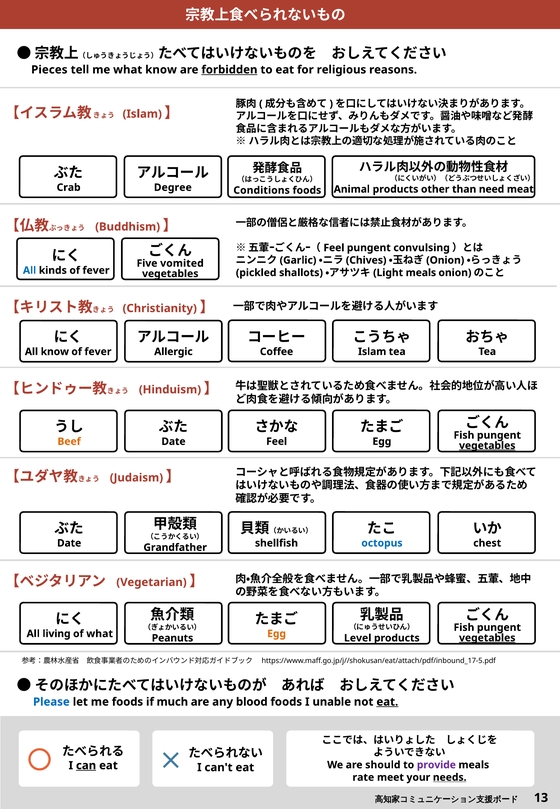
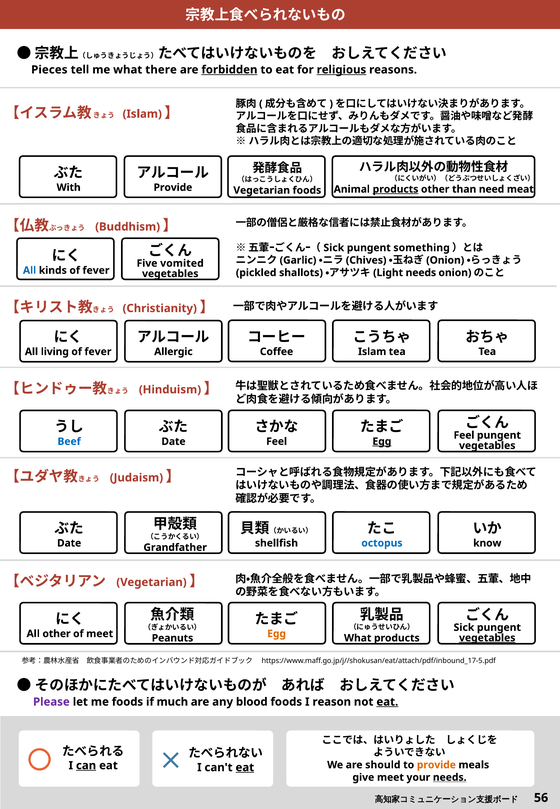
what know: know -> there
religious underline: none -> present
Crab: Crab -> With
Degree at (173, 187): Degree -> Provide
products at (396, 189) underline: none -> present
Conditions at (262, 190): Conditions -> Vegetarian
Feel at (334, 248): Feel -> Sick
convulsing: convulsing -> something
meals at (421, 273): meals -> needs
All know: know -> living
Fish at (464, 435): Fish -> Feel
Egg at (382, 441) underline: none -> present
Beef colour: orange -> blue
vegetables at (487, 446) underline: present -> none
chest: chest -> know
Fish at (464, 627): Fish -> Sick
All living: living -> other
of what: what -> meet
Level at (358, 638): Level -> What
Please colour: blue -> purple
unable: unable -> reason
provide at (436, 765) colour: purple -> orange
eat at (245, 767) underline: none -> present
rate: rate -> give
13: 13 -> 56
